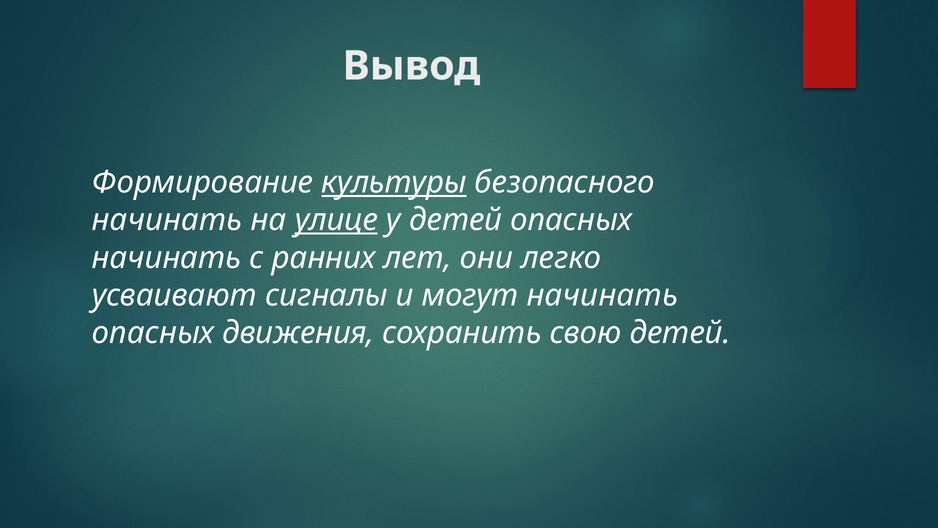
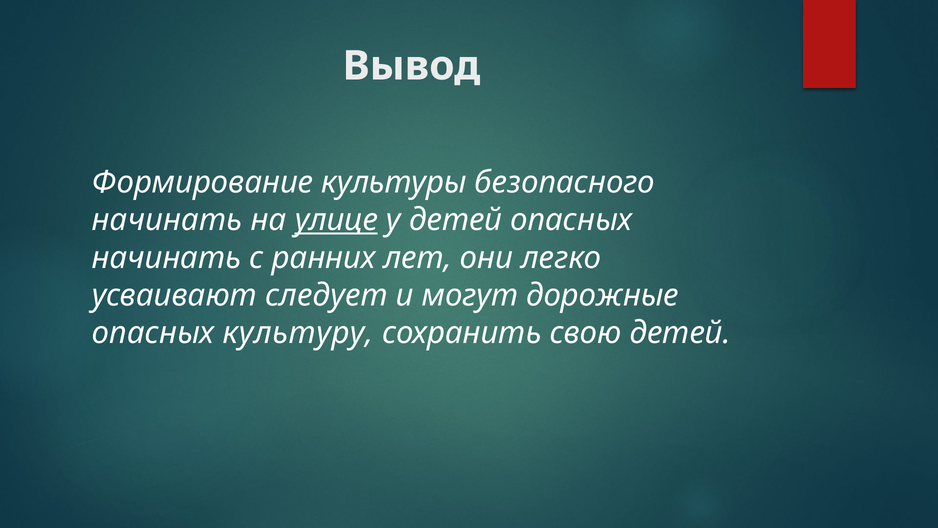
культуры underline: present -> none
сигналы: сигналы -> следует
могут начинать: начинать -> дорожные
движения: движения -> культуру
